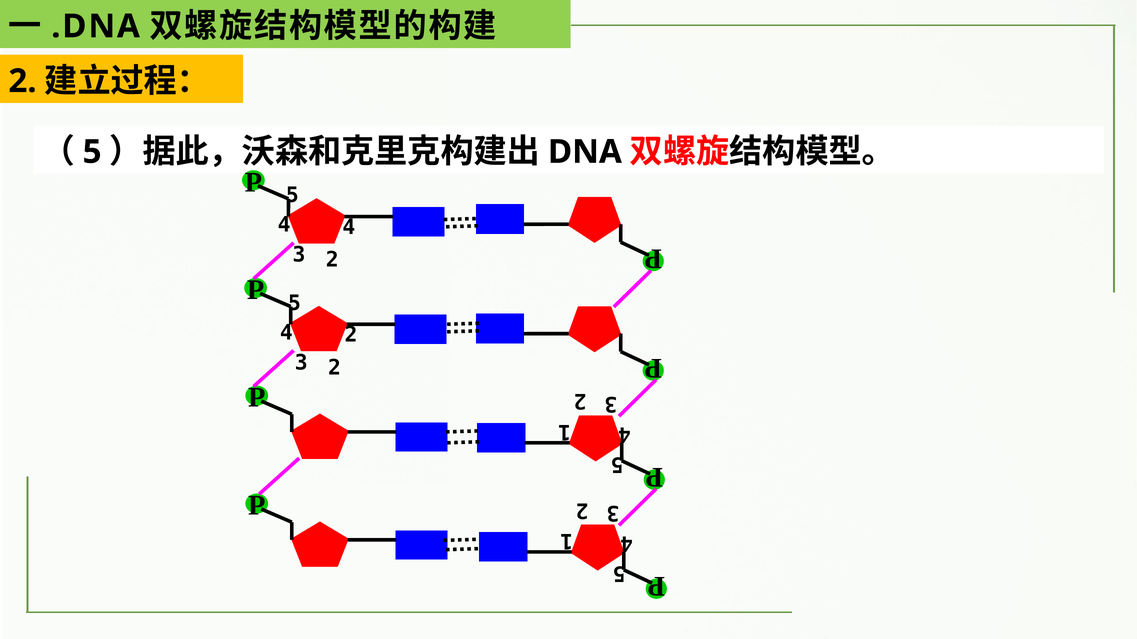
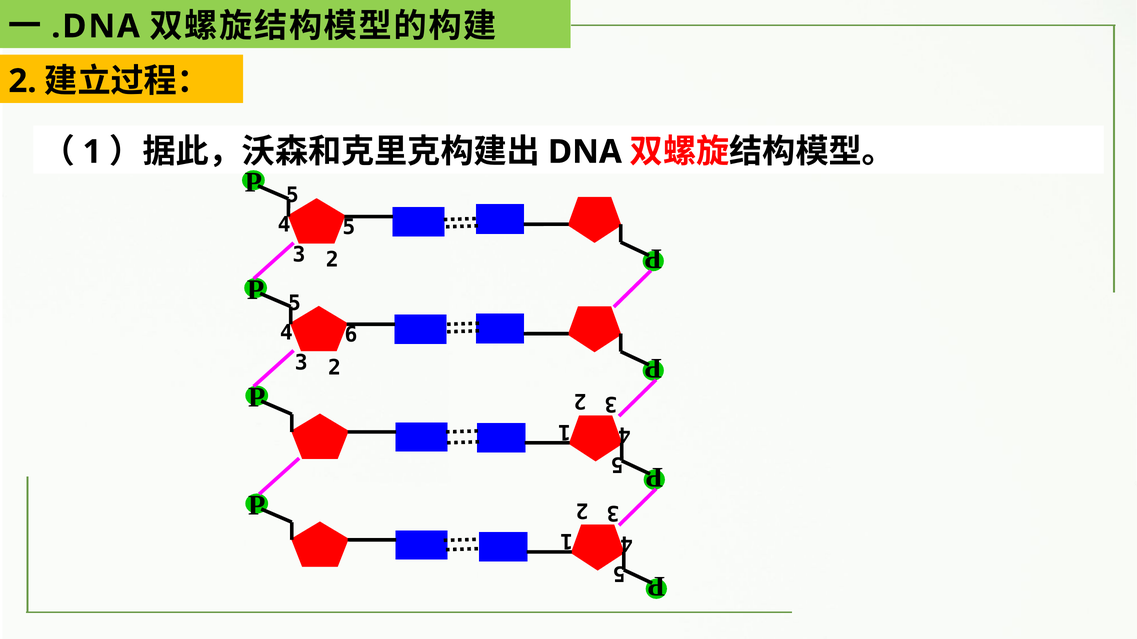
5 at (92, 152): 5 -> 1
4 4: 4 -> 5
4 2: 2 -> 6
